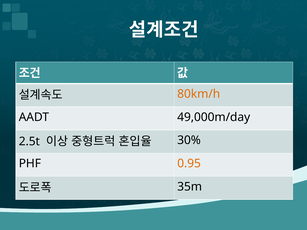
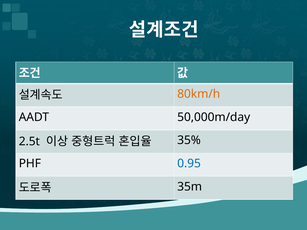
49,000m/day: 49,000m/day -> 50,000m/day
30%: 30% -> 35%
0.95 colour: orange -> blue
